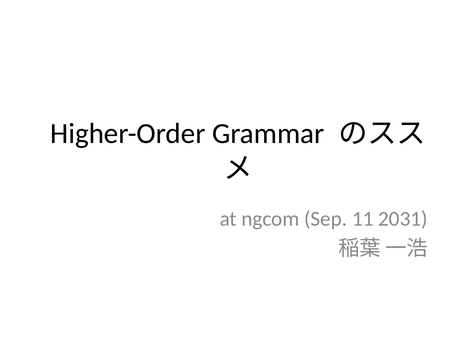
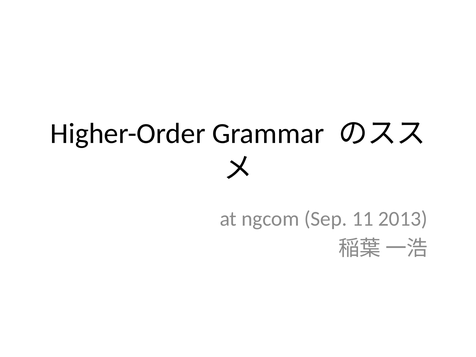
2031: 2031 -> 2013
